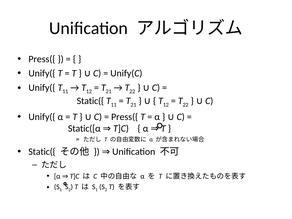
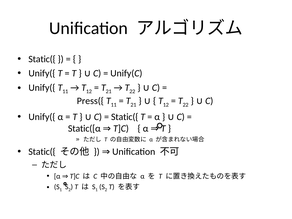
Press({ at (42, 59): Press({ -> Static({
Static({ at (90, 101): Static({ -> Press({
Press({ at (125, 117): Press({ -> Static({
